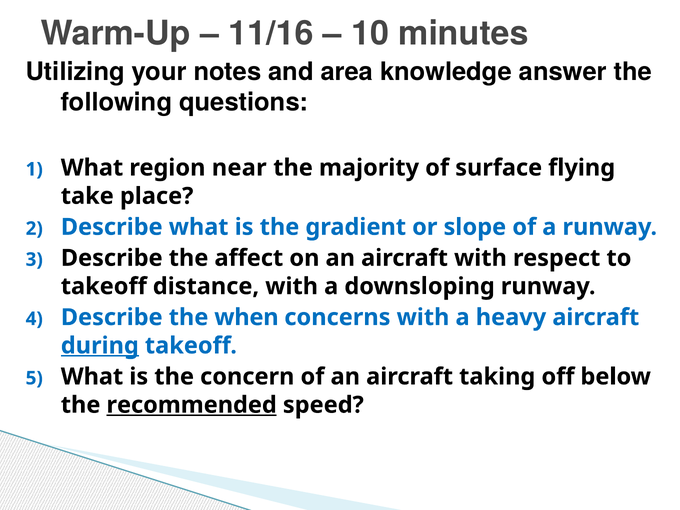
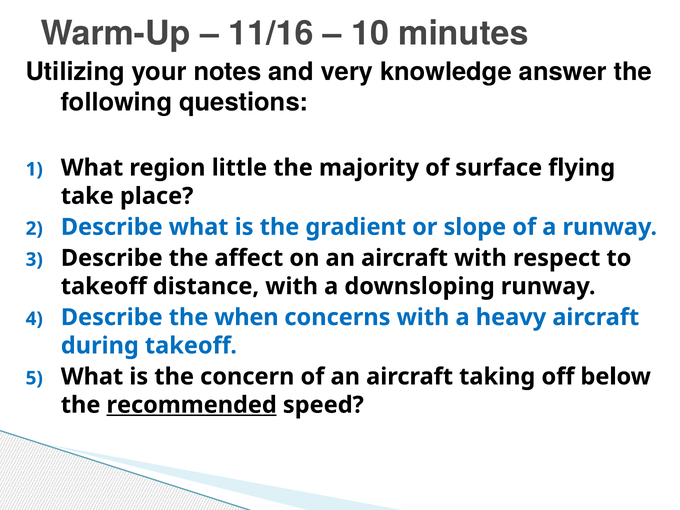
area: area -> very
near: near -> little
during underline: present -> none
